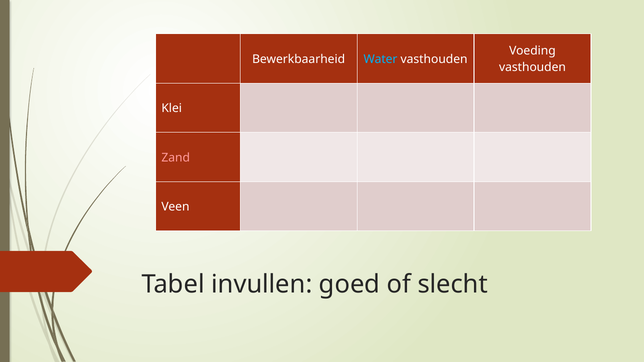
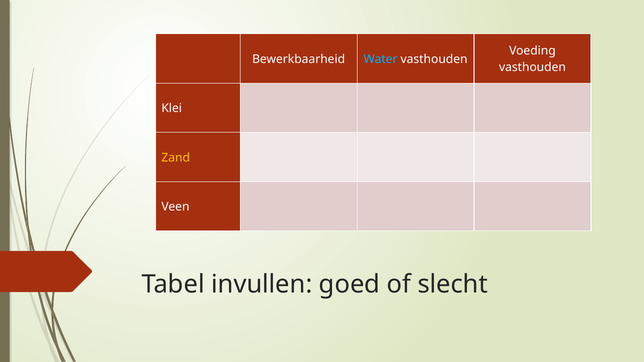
Zand colour: pink -> yellow
